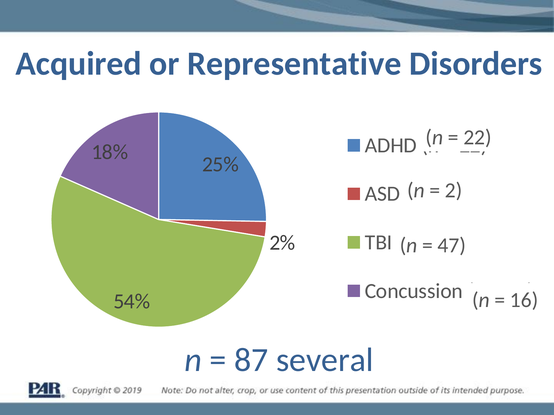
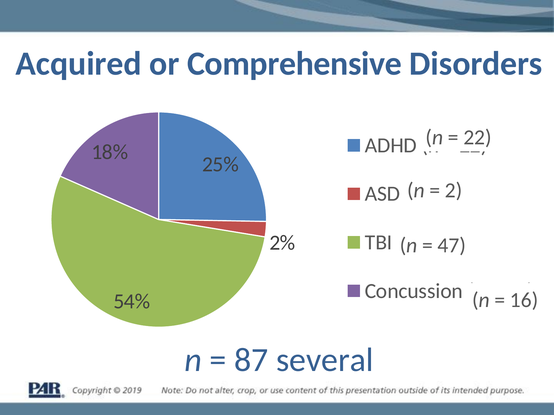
Representative: Representative -> Comprehensive
